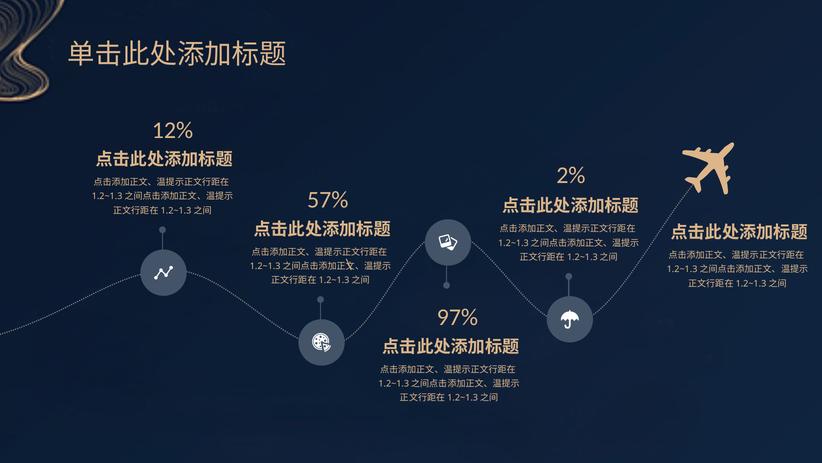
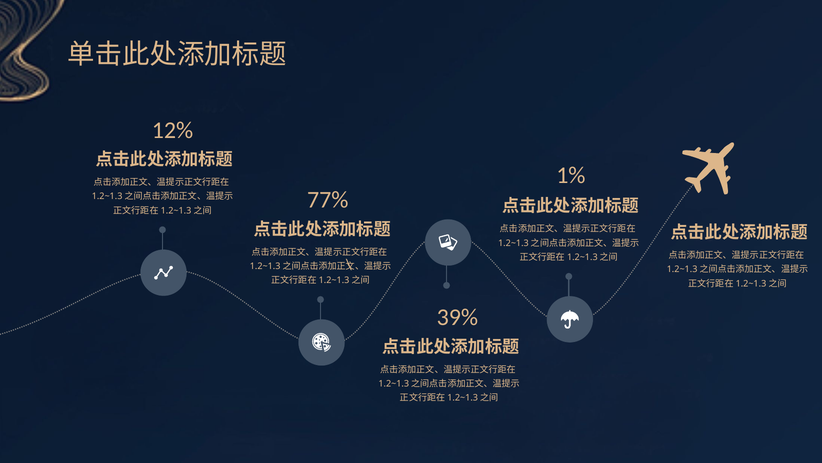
2%: 2% -> 1%
57%: 57% -> 77%
97%: 97% -> 39%
